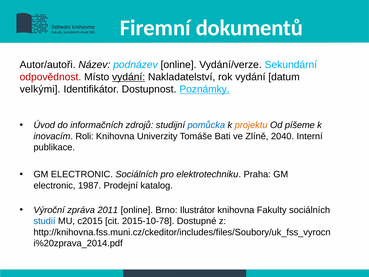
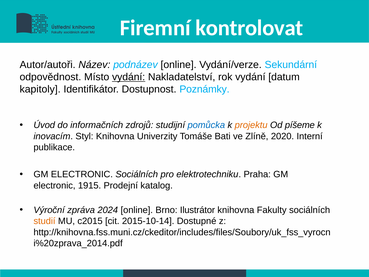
dokumentů: dokumentů -> kontrolovat
odpovědnost colour: red -> black
velkými: velkými -> kapitoly
Poznámky underline: present -> none
Roli: Roli -> Styl
2040: 2040 -> 2020
1987: 1987 -> 1915
2011: 2011 -> 2024
studií colour: blue -> orange
2015-10-78: 2015-10-78 -> 2015-10-14
